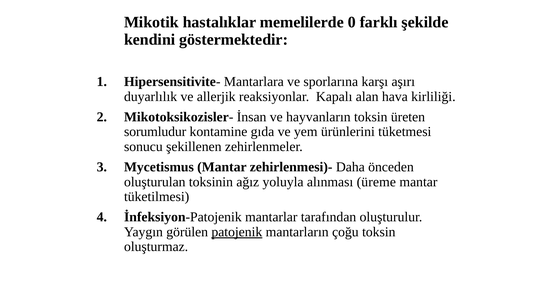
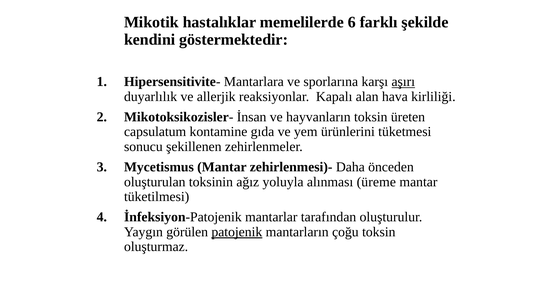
0: 0 -> 6
aşırı underline: none -> present
sorumludur: sorumludur -> capsulatum
